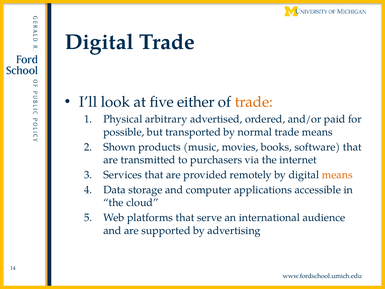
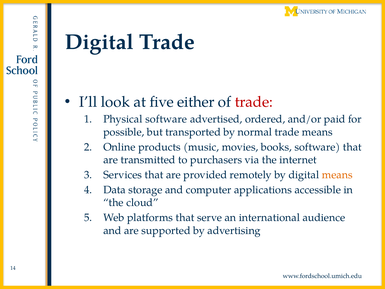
trade at (254, 102) colour: orange -> red
Physical arbitrary: arbitrary -> software
Shown: Shown -> Online
